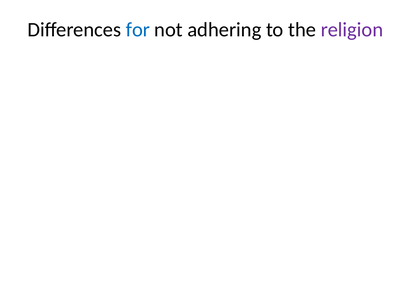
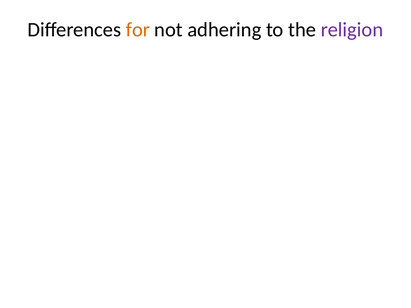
for colour: blue -> orange
